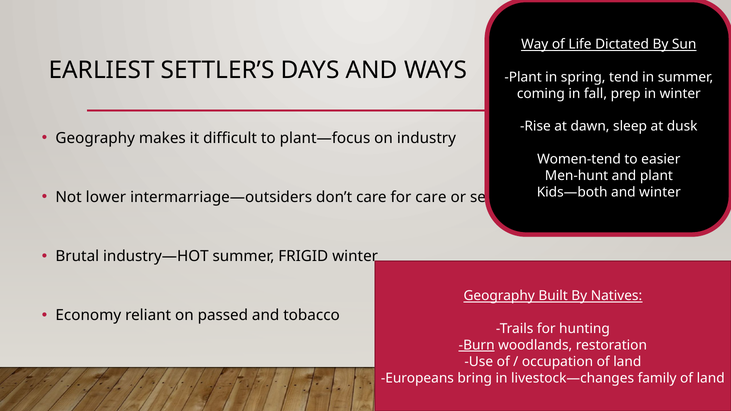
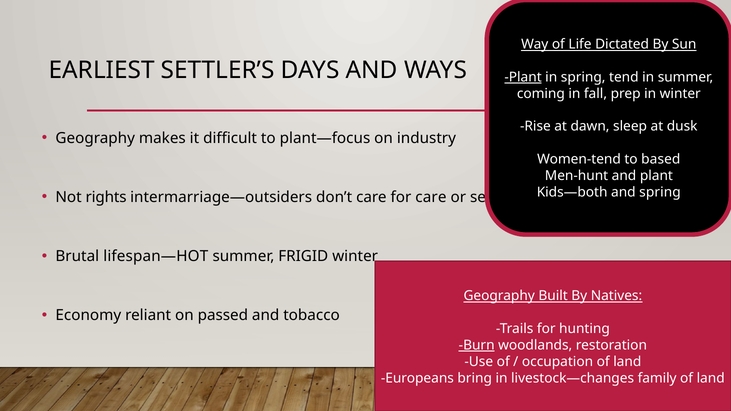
Plant at (523, 77) underline: none -> present
easier: easier -> based
and winter: winter -> spring
lower: lower -> rights
industry—HOT: industry—HOT -> lifespan—HOT
